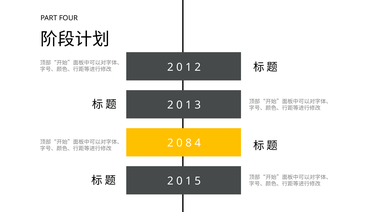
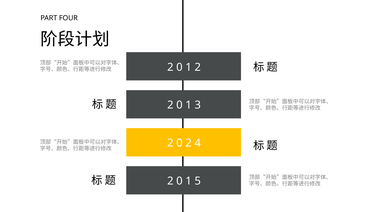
0 8: 8 -> 2
